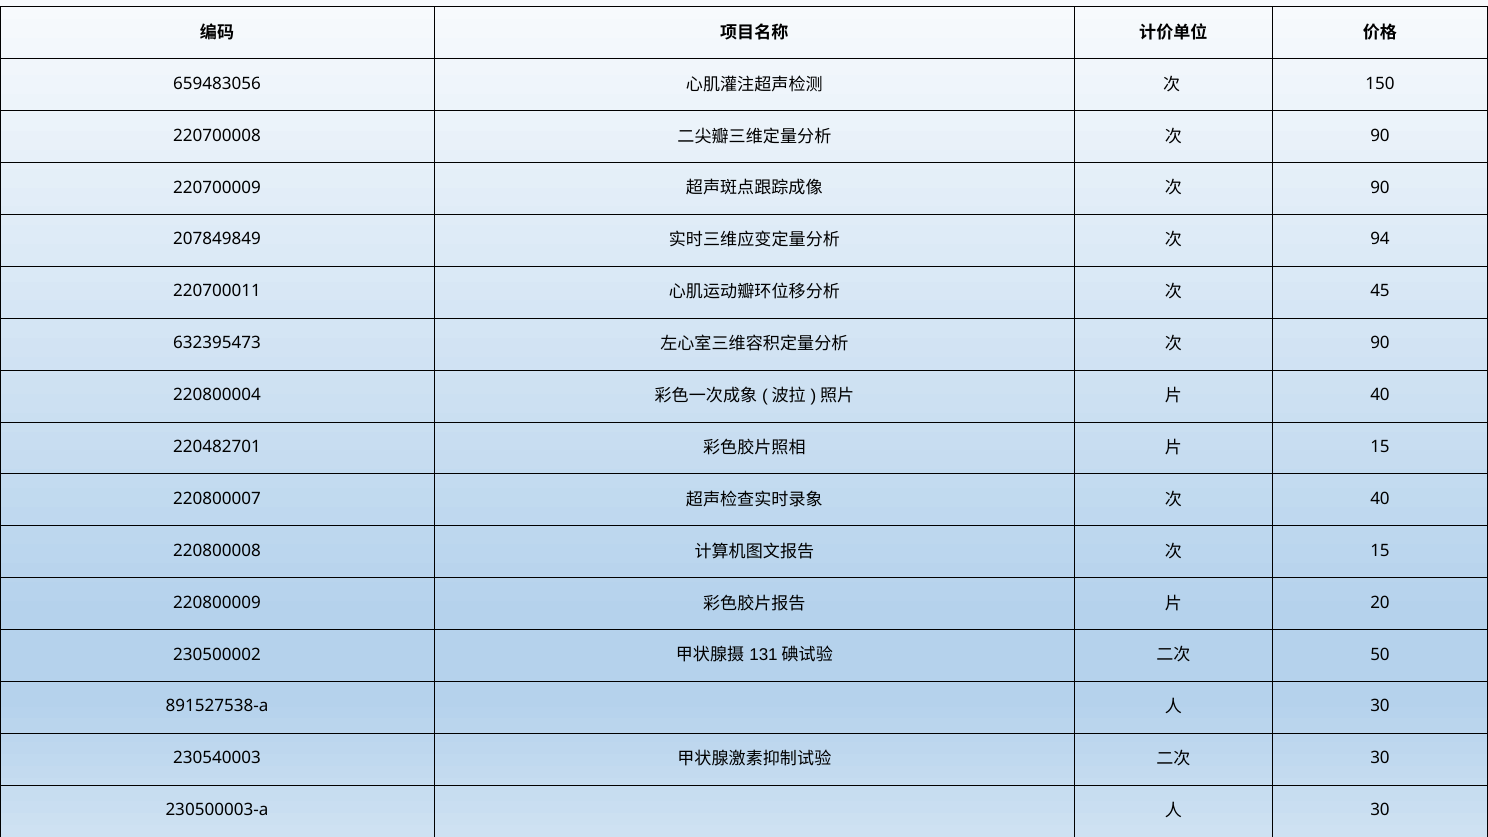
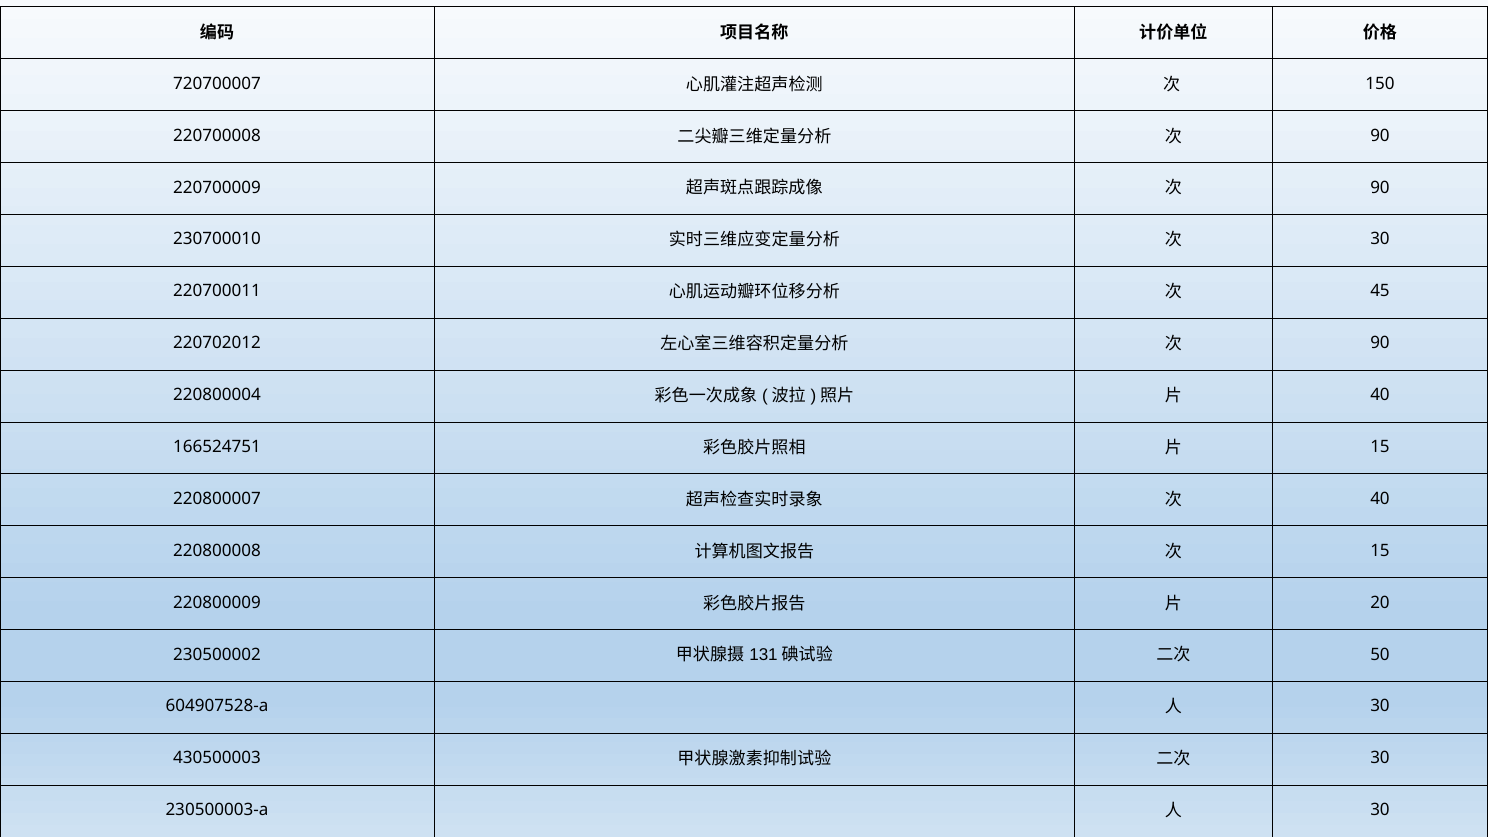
659483056: 659483056 -> 720700007
207849849: 207849849 -> 230700010
94 at (1380, 239): 94 -> 30
632395473: 632395473 -> 220702012
220482701: 220482701 -> 166524751
891527538-a: 891527538-a -> 604907528-a
230540003: 230540003 -> 430500003
